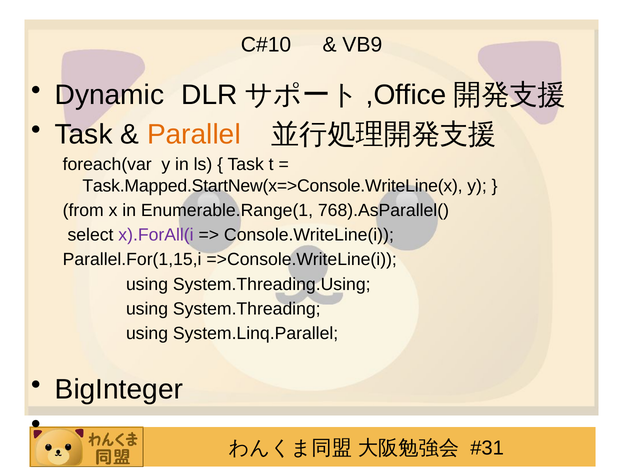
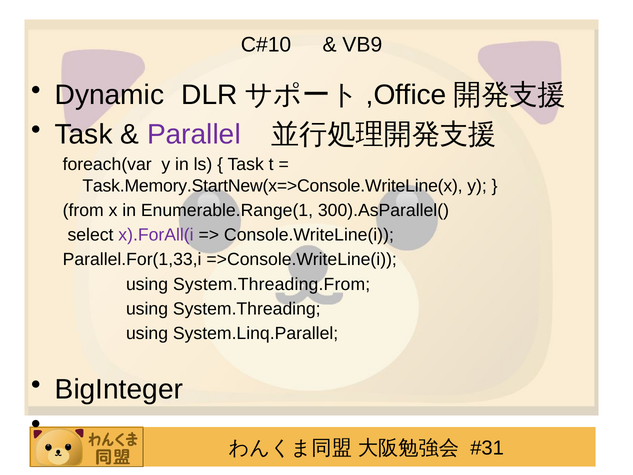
Parallel colour: orange -> purple
Task.Mapped.StartNew(x=>Console.WriteLine(x: Task.Mapped.StartNew(x=>Console.WriteLine(x -> Task.Memory.StartNew(x=>Console.WriteLine(x
768).AsParallel(: 768).AsParallel( -> 300).AsParallel(
Parallel.For(1,15,i: Parallel.For(1,15,i -> Parallel.For(1,33,i
System.Threading.Using: System.Threading.Using -> System.Threading.From
